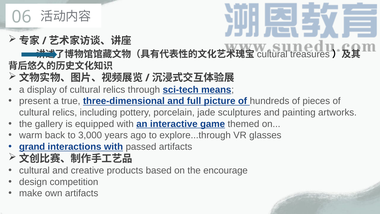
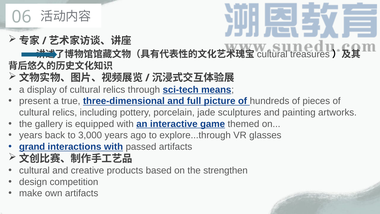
warm at (31, 135): warm -> years
encourage: encourage -> strengthen
